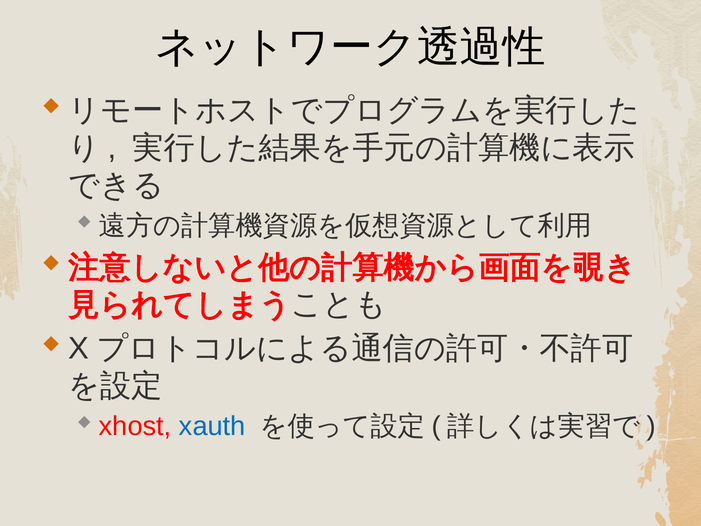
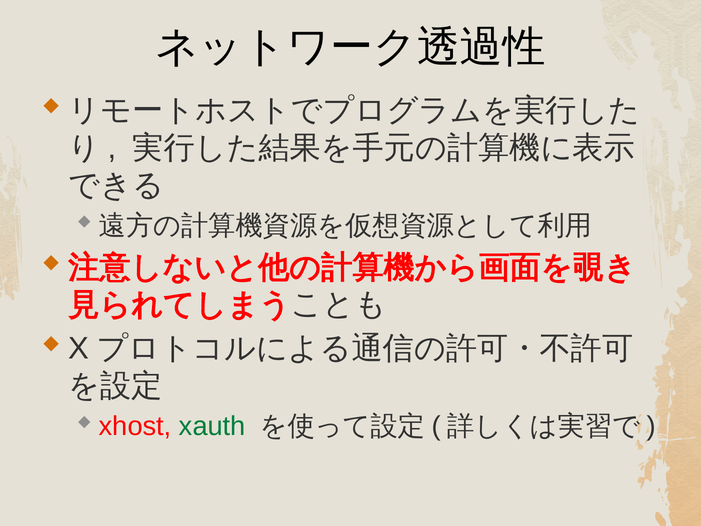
xauth colour: blue -> green
